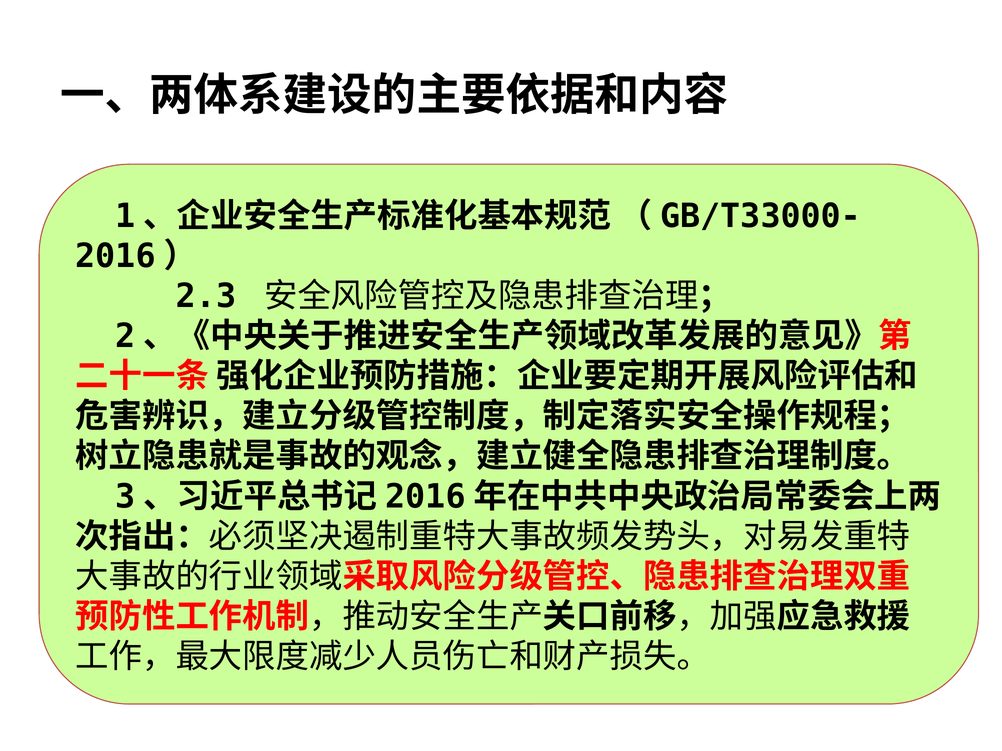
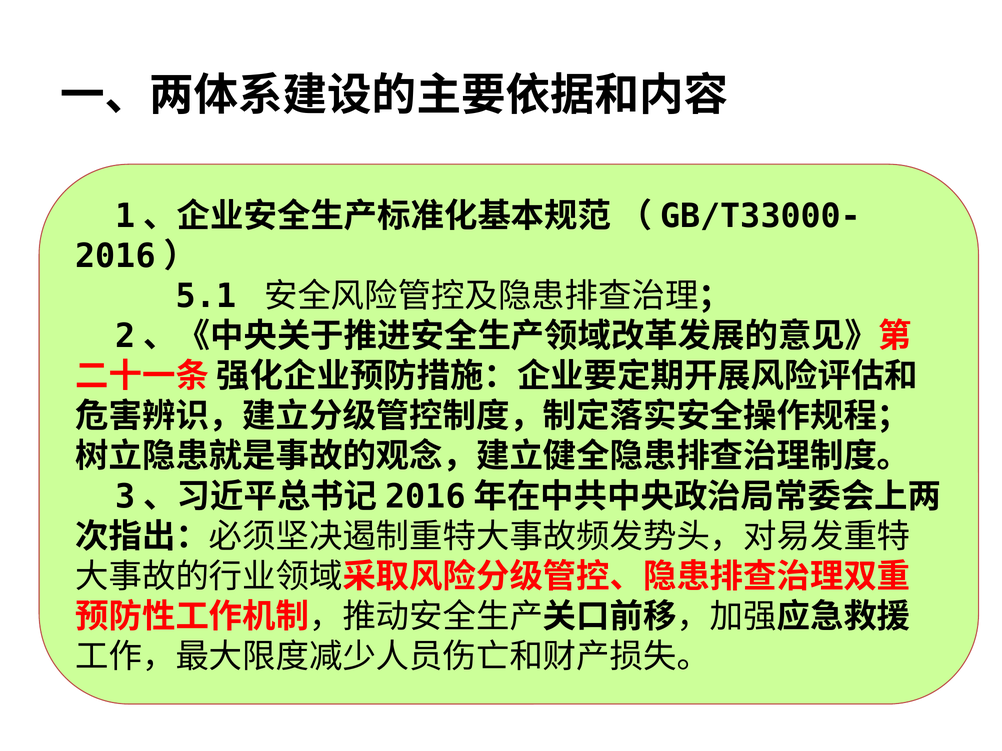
2.3: 2.3 -> 5.1
